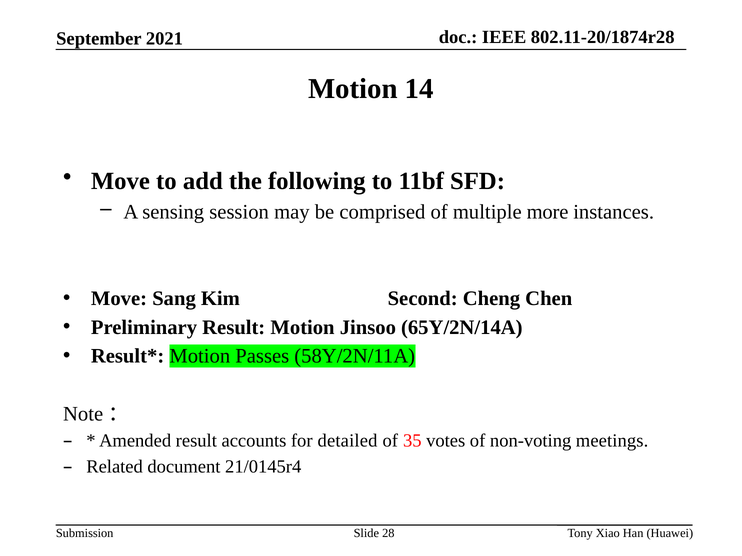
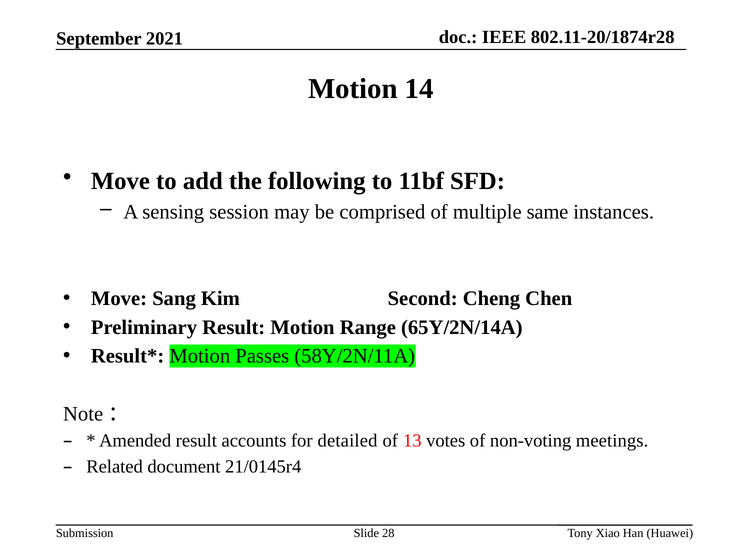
more: more -> same
Jinsoo: Jinsoo -> Range
35: 35 -> 13
